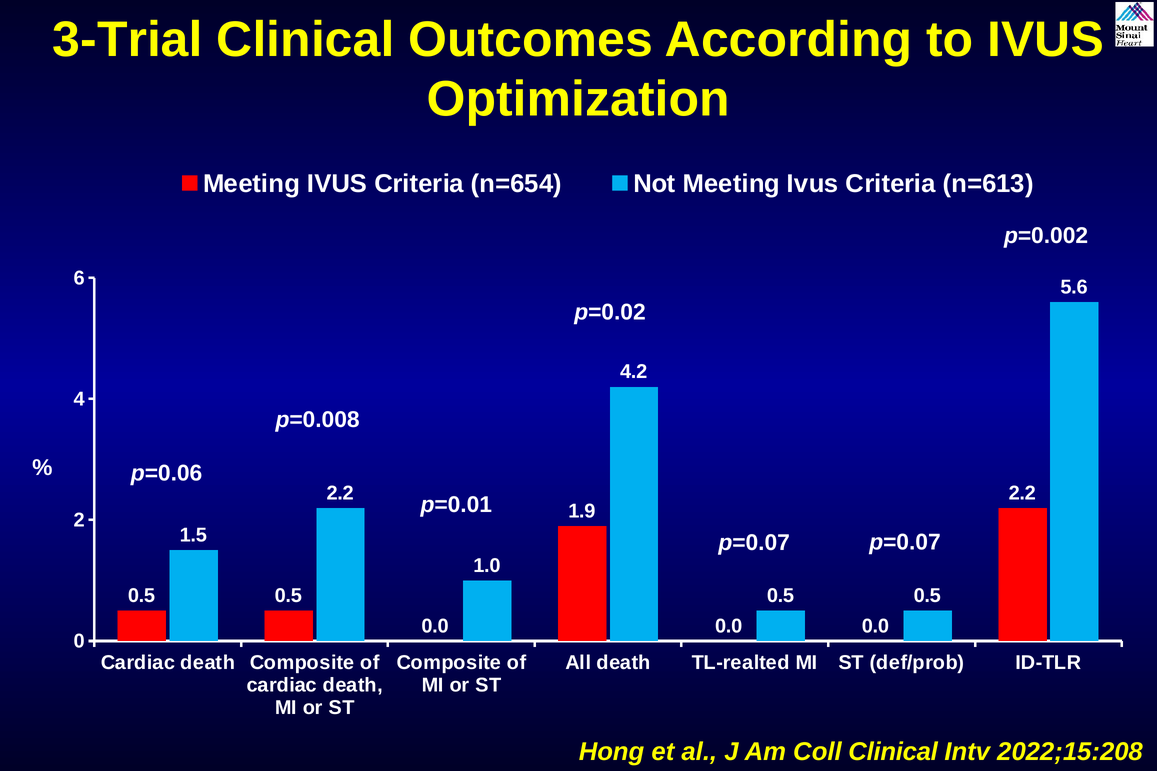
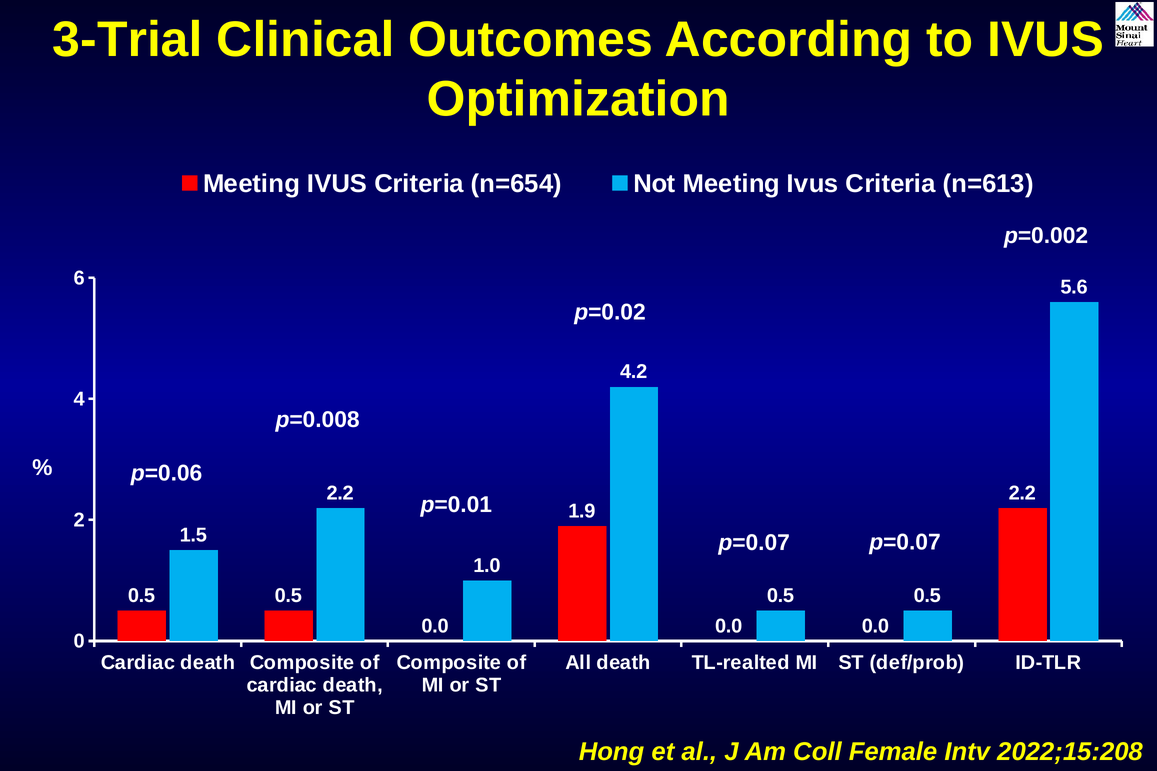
Coll Clinical: Clinical -> Female
